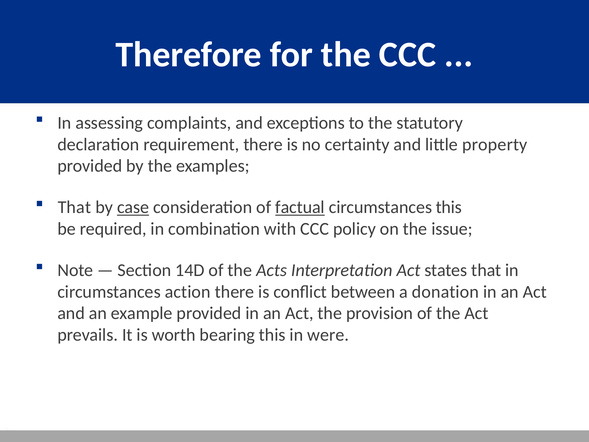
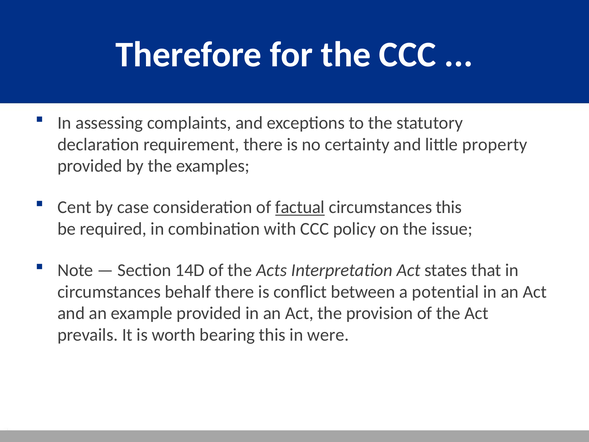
That at (74, 207): That -> Cent
case underline: present -> none
action: action -> behalf
donation: donation -> potential
